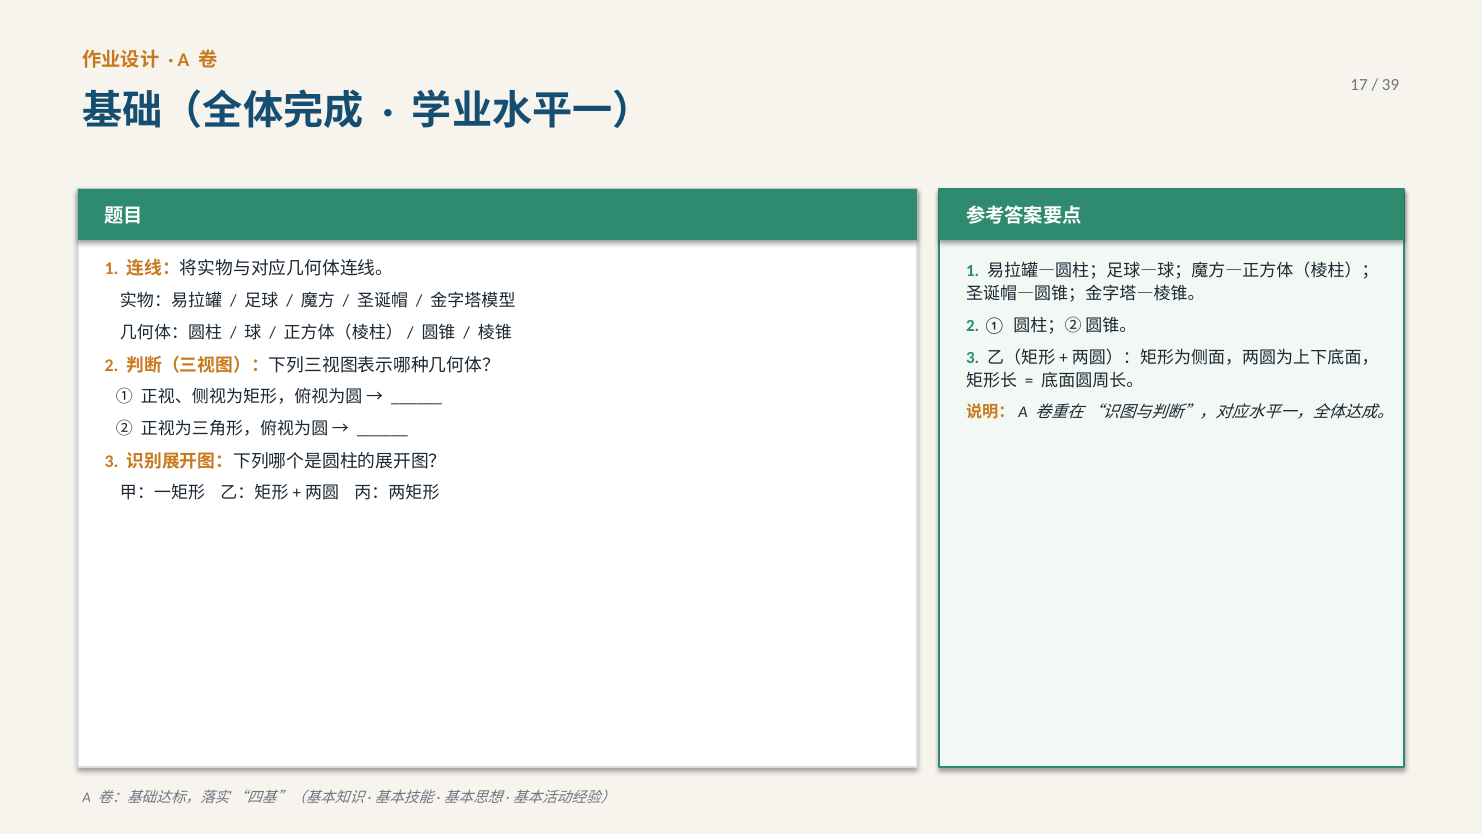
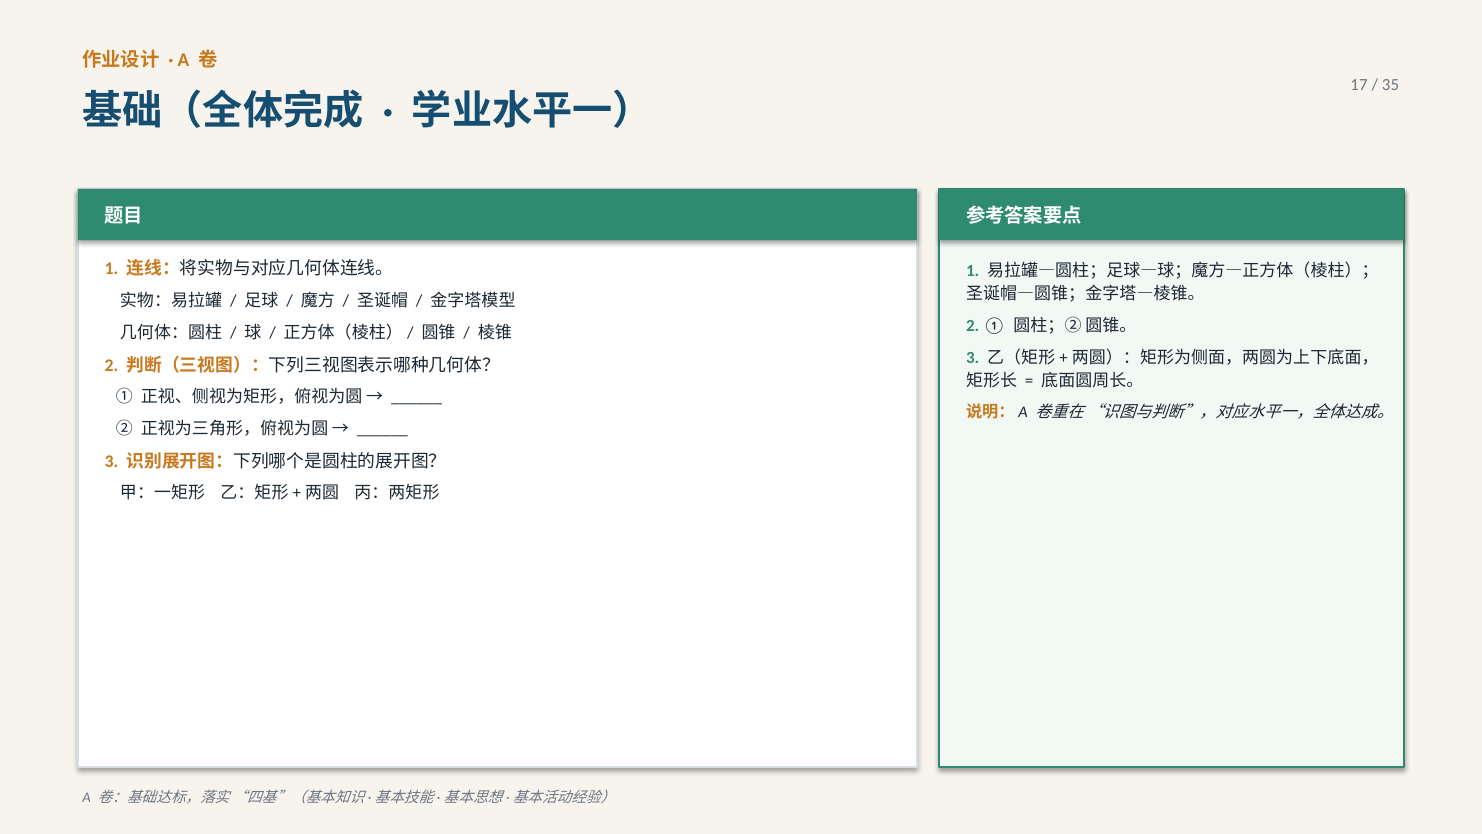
39: 39 -> 35
